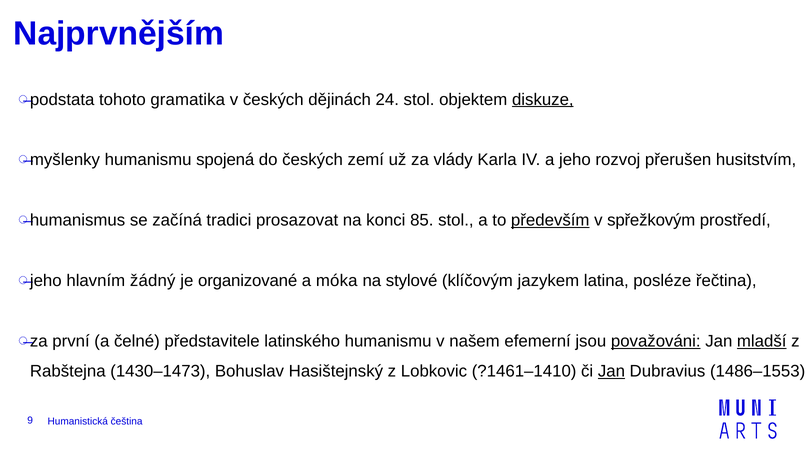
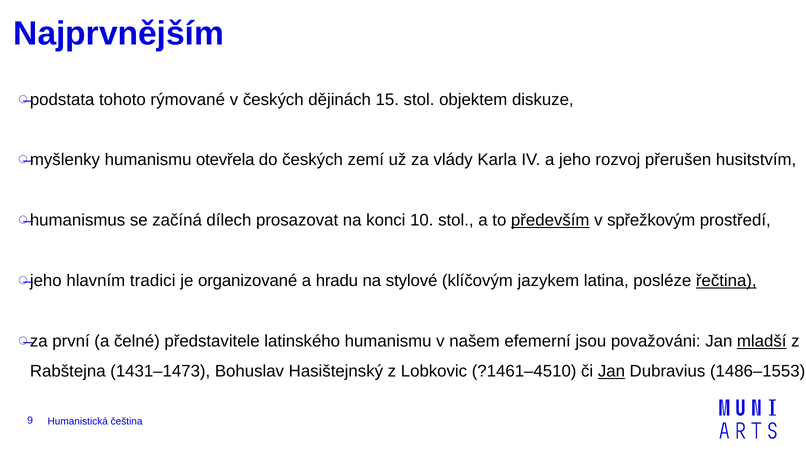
gramatika: gramatika -> rýmované
24: 24 -> 15
diskuze underline: present -> none
spojená: spojená -> otevřela
tradici: tradici -> dílech
85: 85 -> 10
žádný: žádný -> tradici
móka: móka -> hradu
řečtina underline: none -> present
považováni underline: present -> none
1430–1473: 1430–1473 -> 1431–1473
?1461–1410: ?1461–1410 -> ?1461–4510
